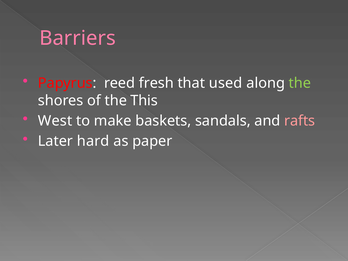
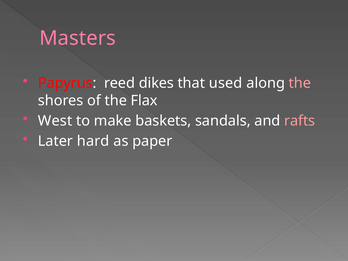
Barriers: Barriers -> Masters
fresh: fresh -> dikes
the at (300, 83) colour: light green -> pink
This: This -> Flax
